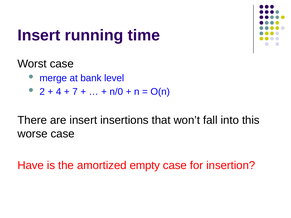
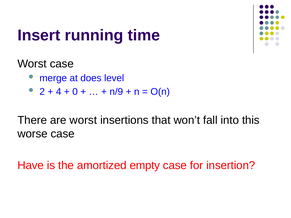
bank: bank -> does
7: 7 -> 0
n/0: n/0 -> n/9
are insert: insert -> worst
